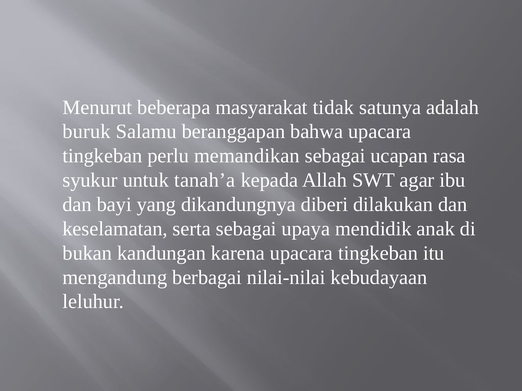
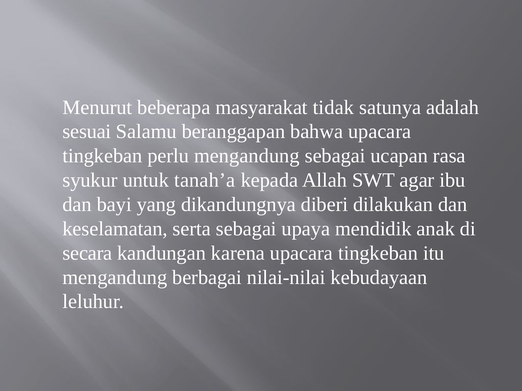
buruk: buruk -> sesuai
perlu memandikan: memandikan -> mengandung
bukan: bukan -> secara
